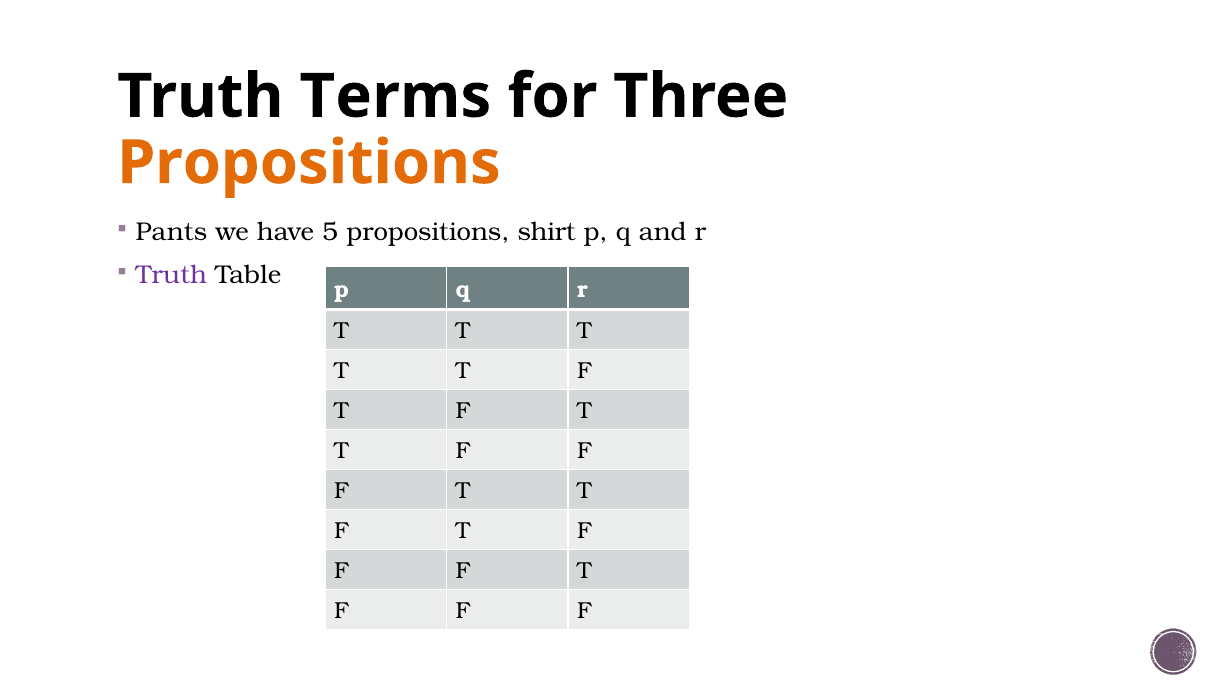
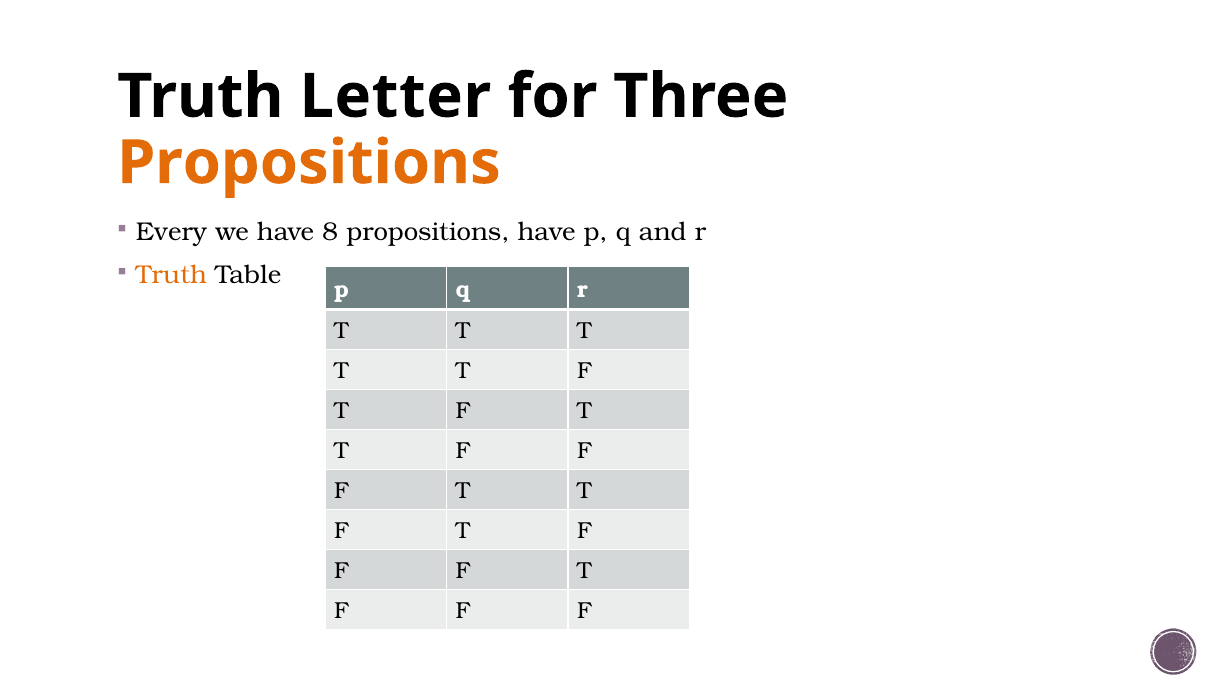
Terms: Terms -> Letter
Pants: Pants -> Every
5: 5 -> 8
propositions shirt: shirt -> have
Truth at (171, 275) colour: purple -> orange
